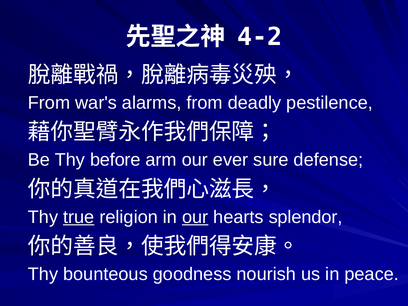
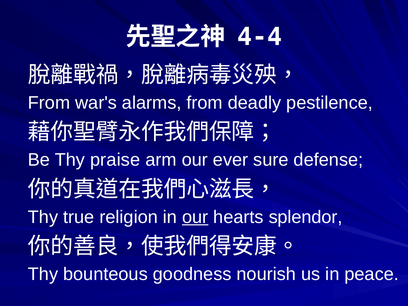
4-2: 4-2 -> 4-4
before: before -> praise
true underline: present -> none
